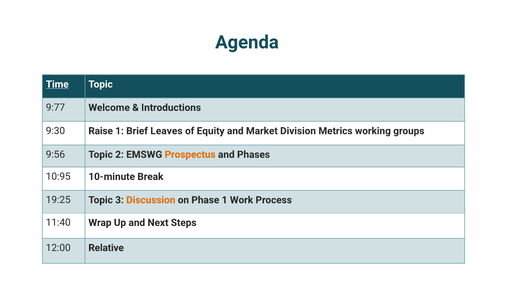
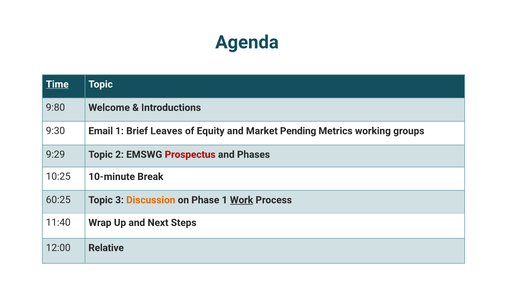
9:77: 9:77 -> 9:80
Raise: Raise -> Email
Division: Division -> Pending
9:56: 9:56 -> 9:29
Prospectus colour: orange -> red
10:95: 10:95 -> 10:25
19:25: 19:25 -> 60:25
Work underline: none -> present
